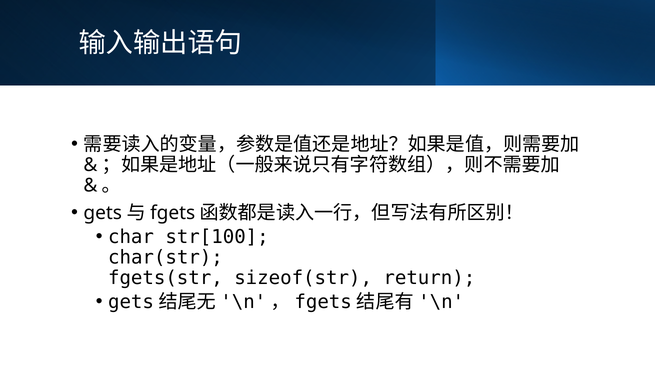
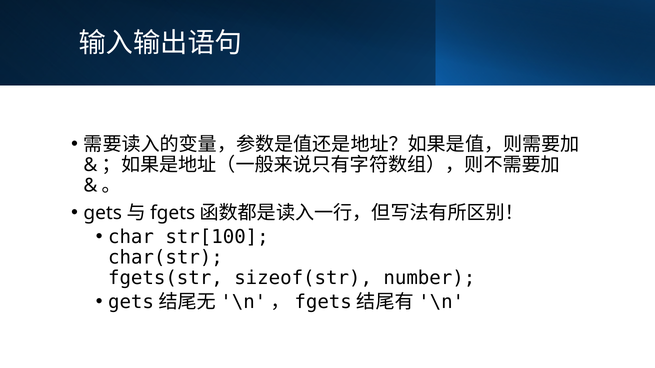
return: return -> number
